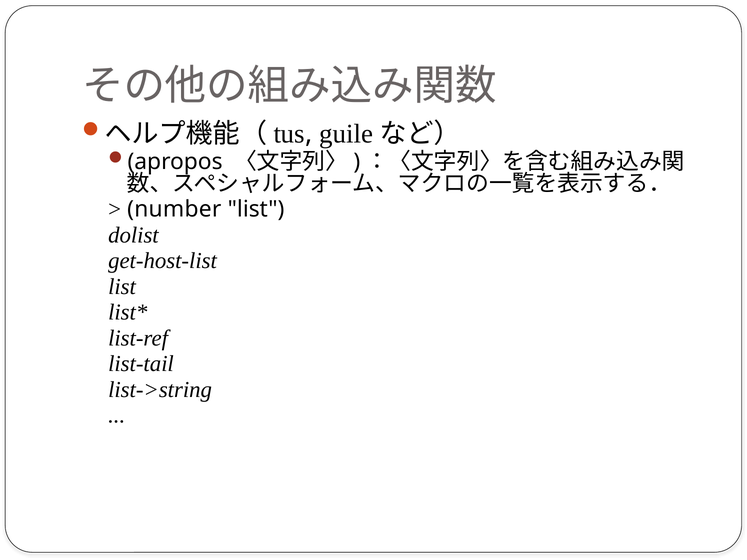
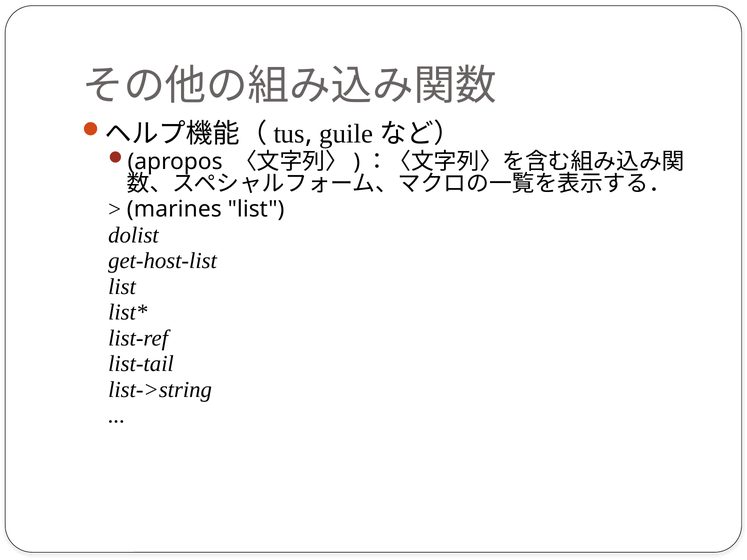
number: number -> marines
